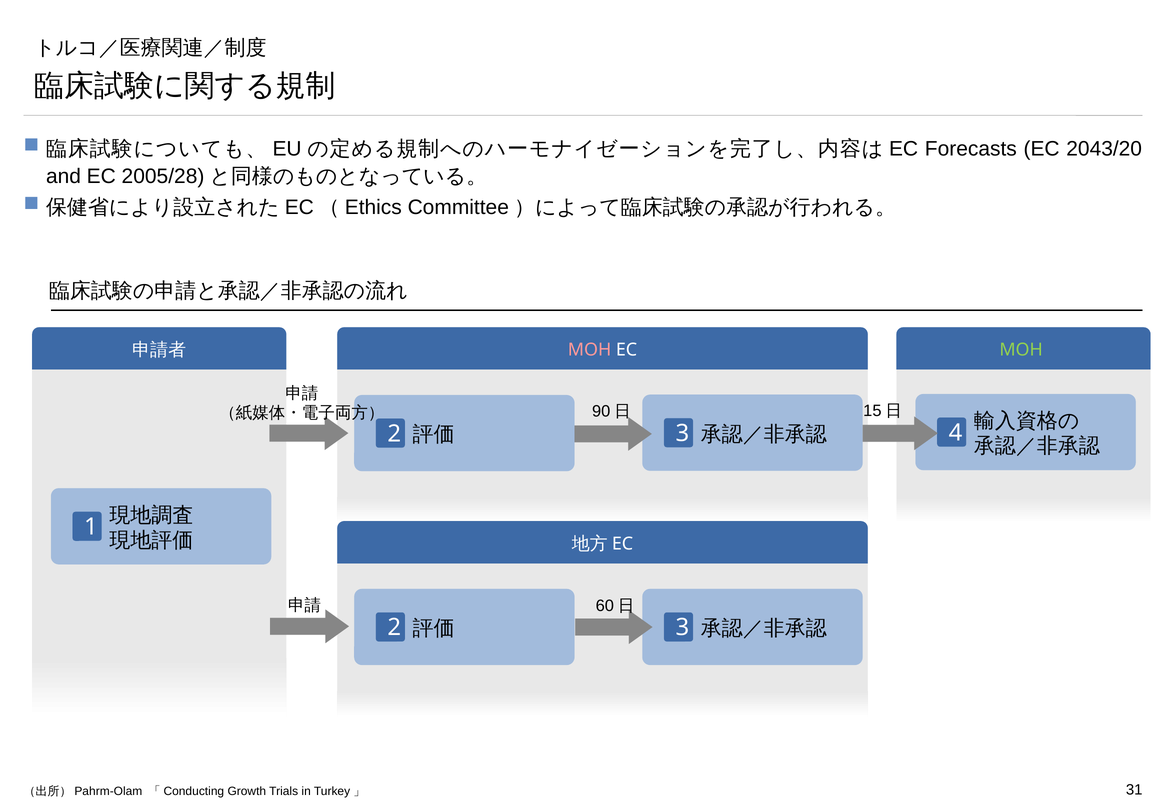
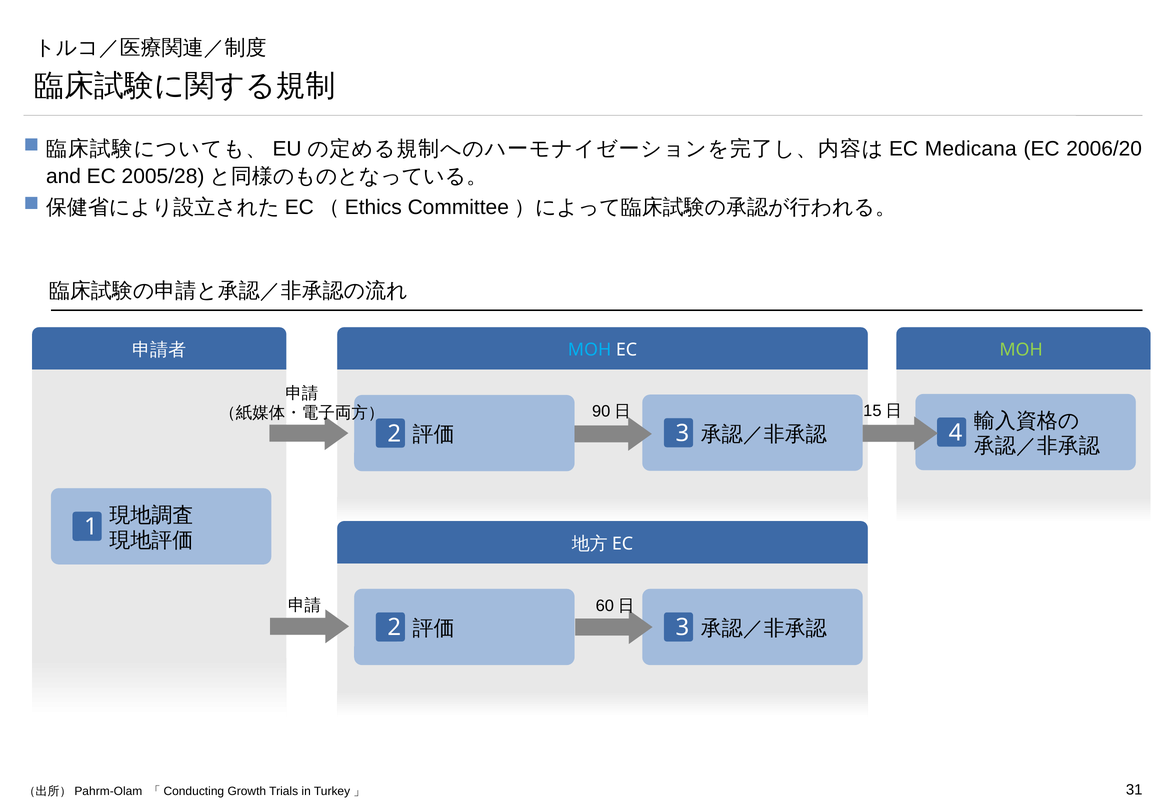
Forecasts: Forecasts -> Medicana
2043/20: 2043/20 -> 2006/20
MOH at (590, 350) colour: pink -> light blue
